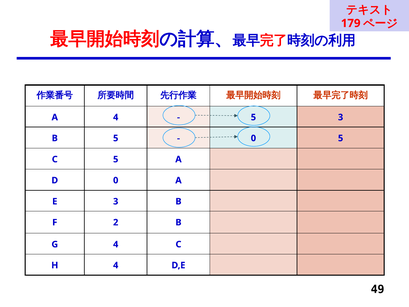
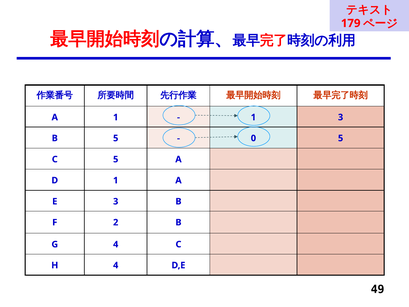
A 4: 4 -> 1
5 at (253, 117): 5 -> 1
D 0: 0 -> 1
